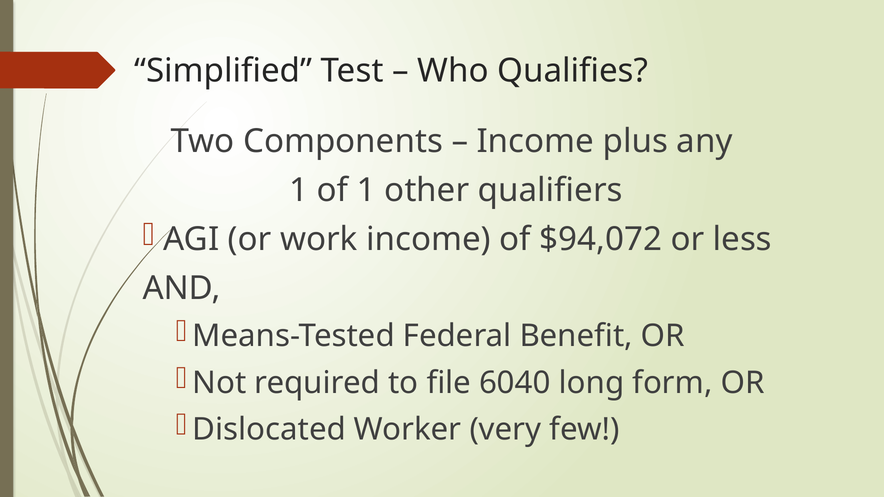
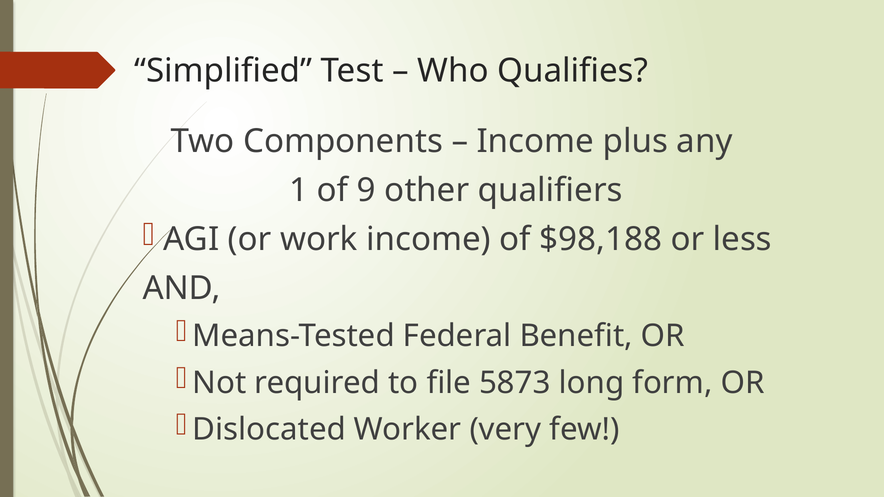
of 1: 1 -> 9
$94,072: $94,072 -> $98,188
6040: 6040 -> 5873
